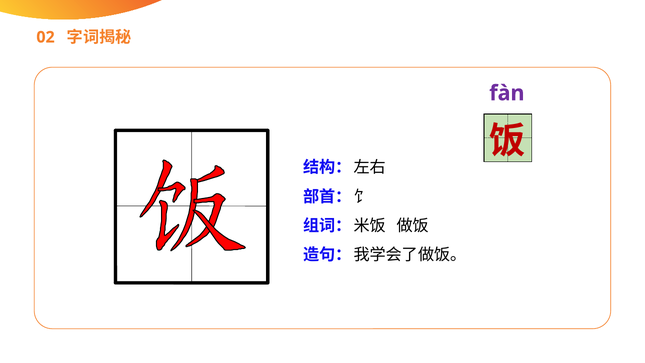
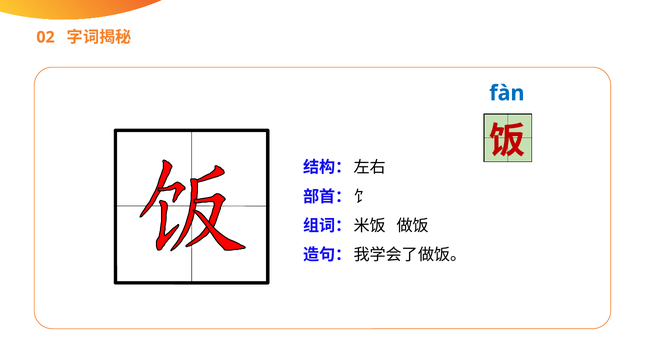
fàn colour: purple -> blue
